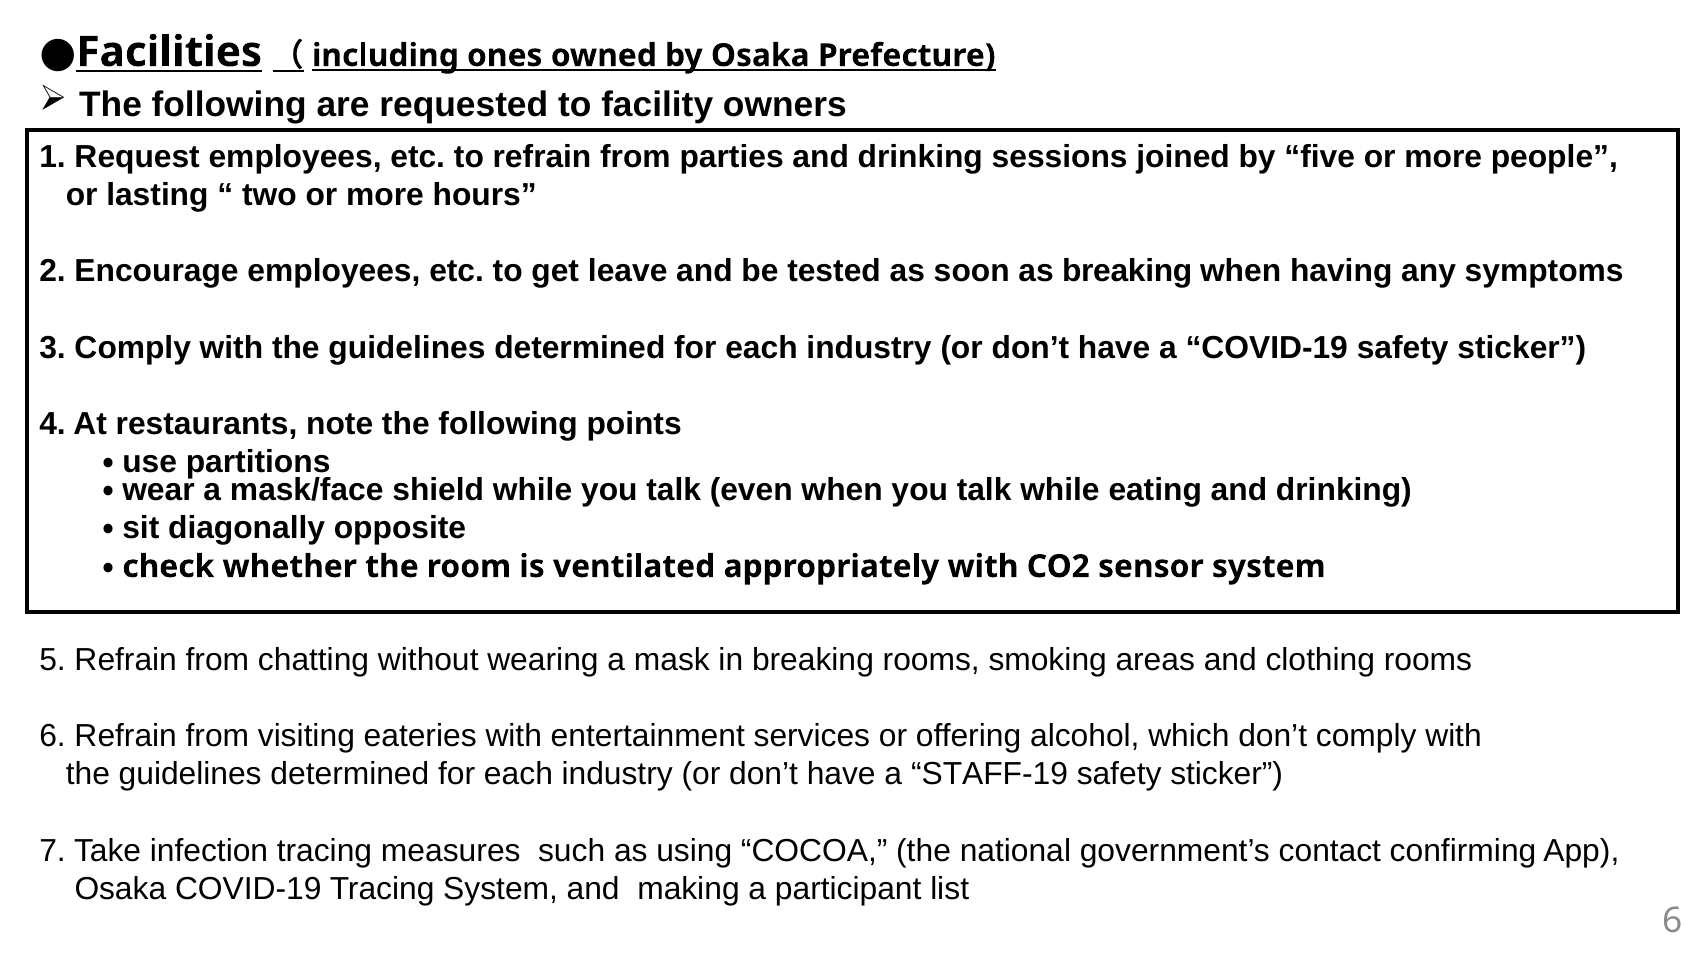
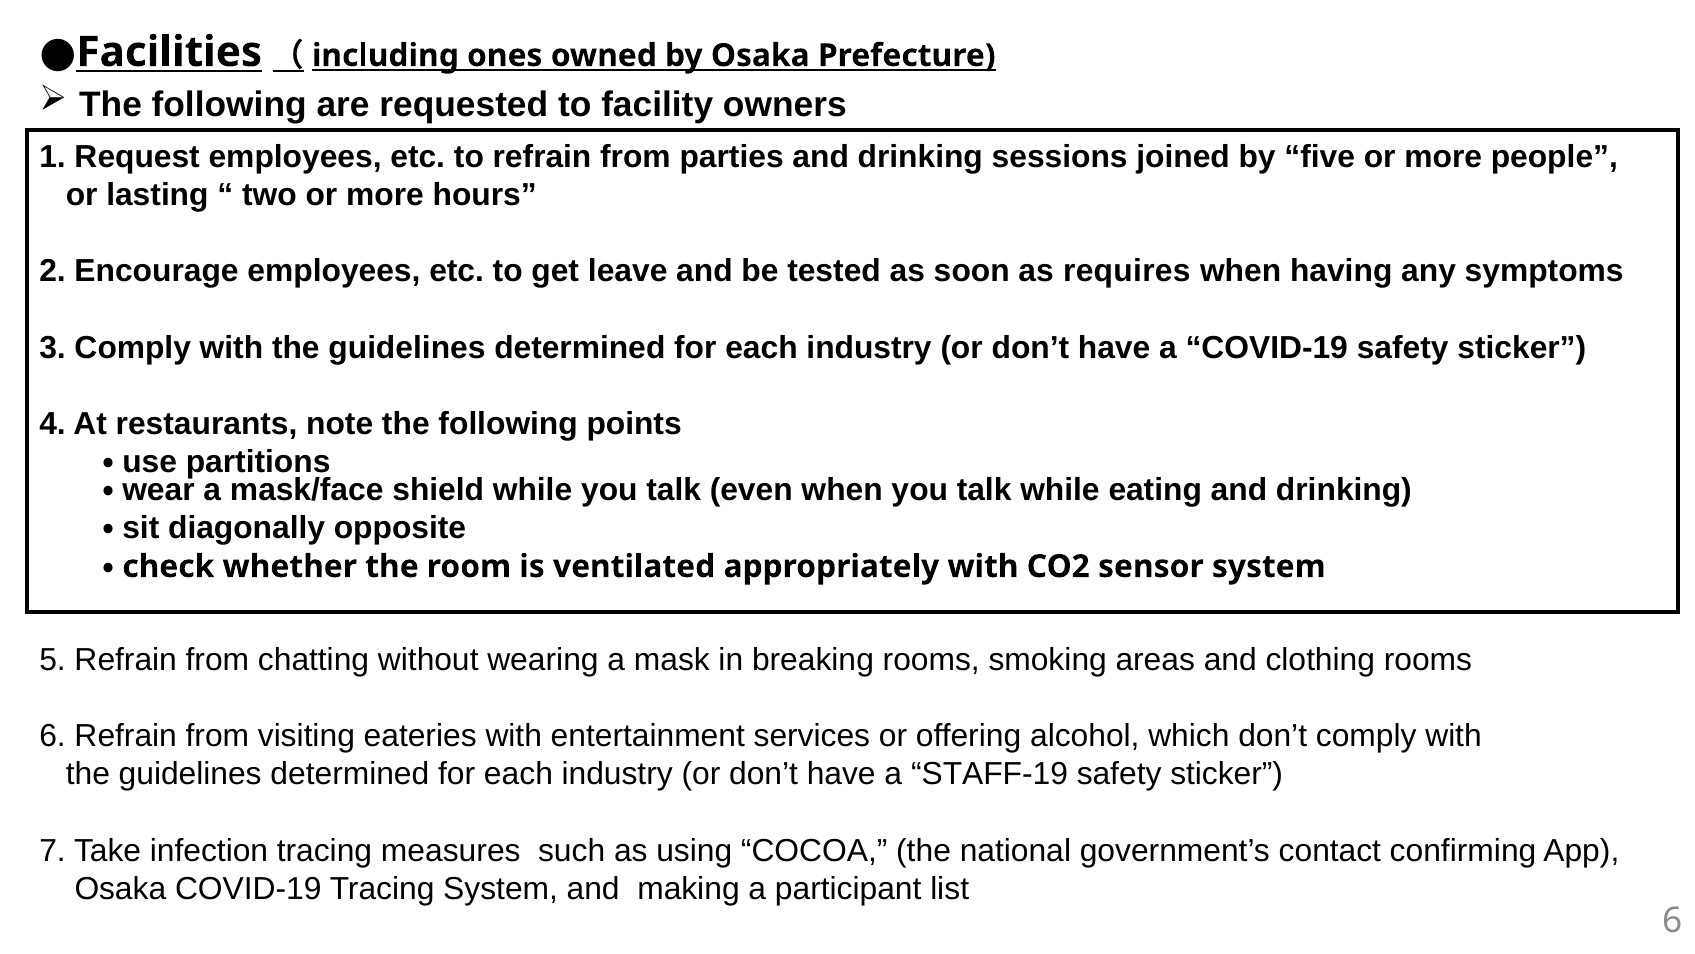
as breaking: breaking -> requires
